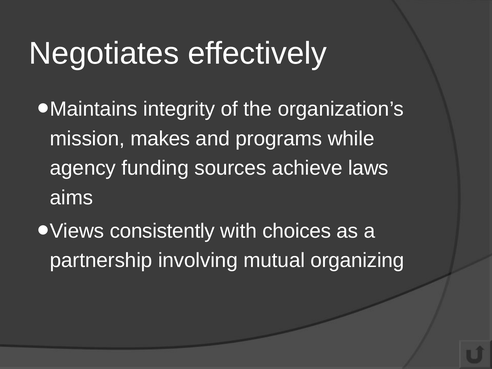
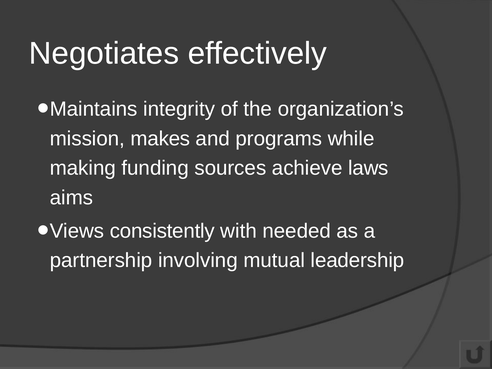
agency: agency -> making
choices: choices -> needed
organizing: organizing -> leadership
